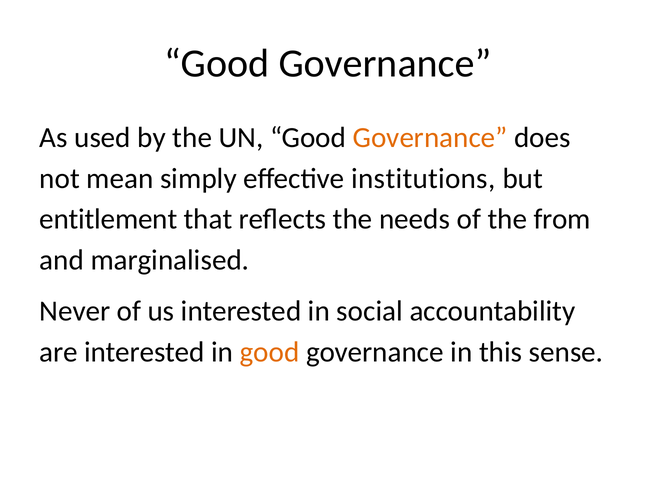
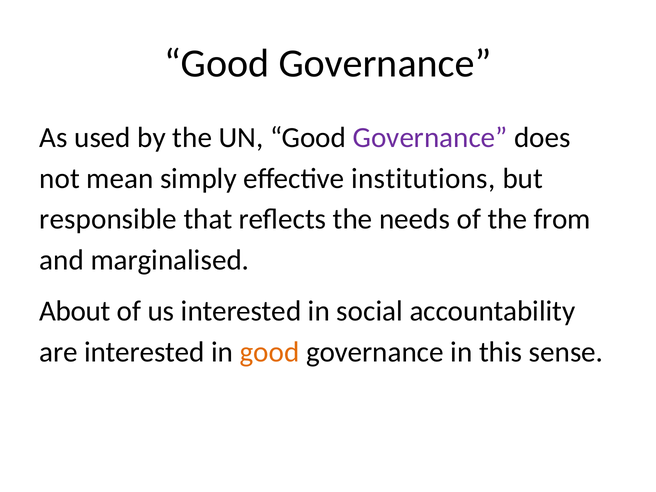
Governance at (430, 138) colour: orange -> purple
entitlement: entitlement -> responsible
Never: Never -> About
